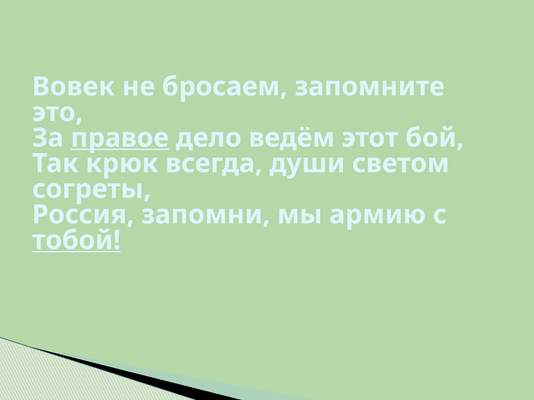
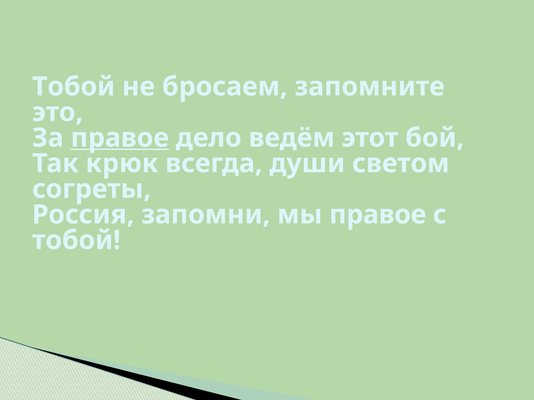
Вовек at (73, 87): Вовек -> Тобой
мы армию: армию -> правое
тобой at (76, 241) underline: present -> none
